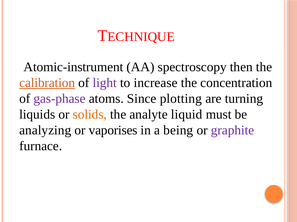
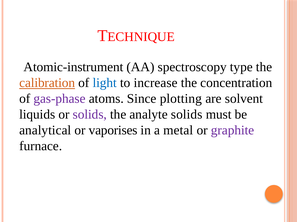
then: then -> type
light colour: purple -> blue
turning: turning -> solvent
solids at (90, 115) colour: orange -> purple
analyte liquid: liquid -> solids
analyzing: analyzing -> analytical
being: being -> metal
